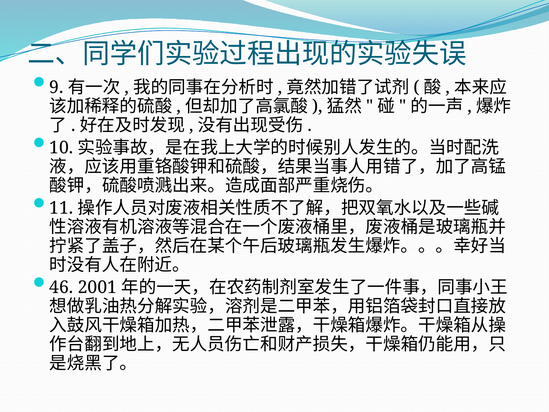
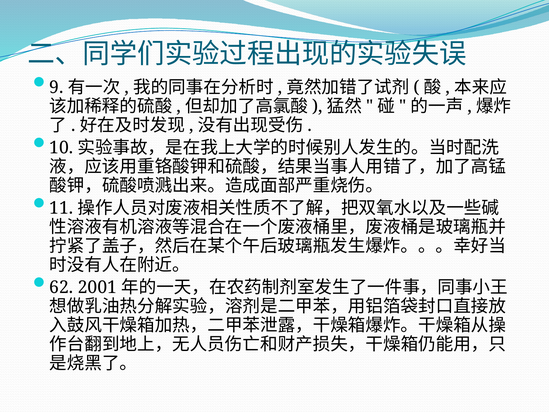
46: 46 -> 62
